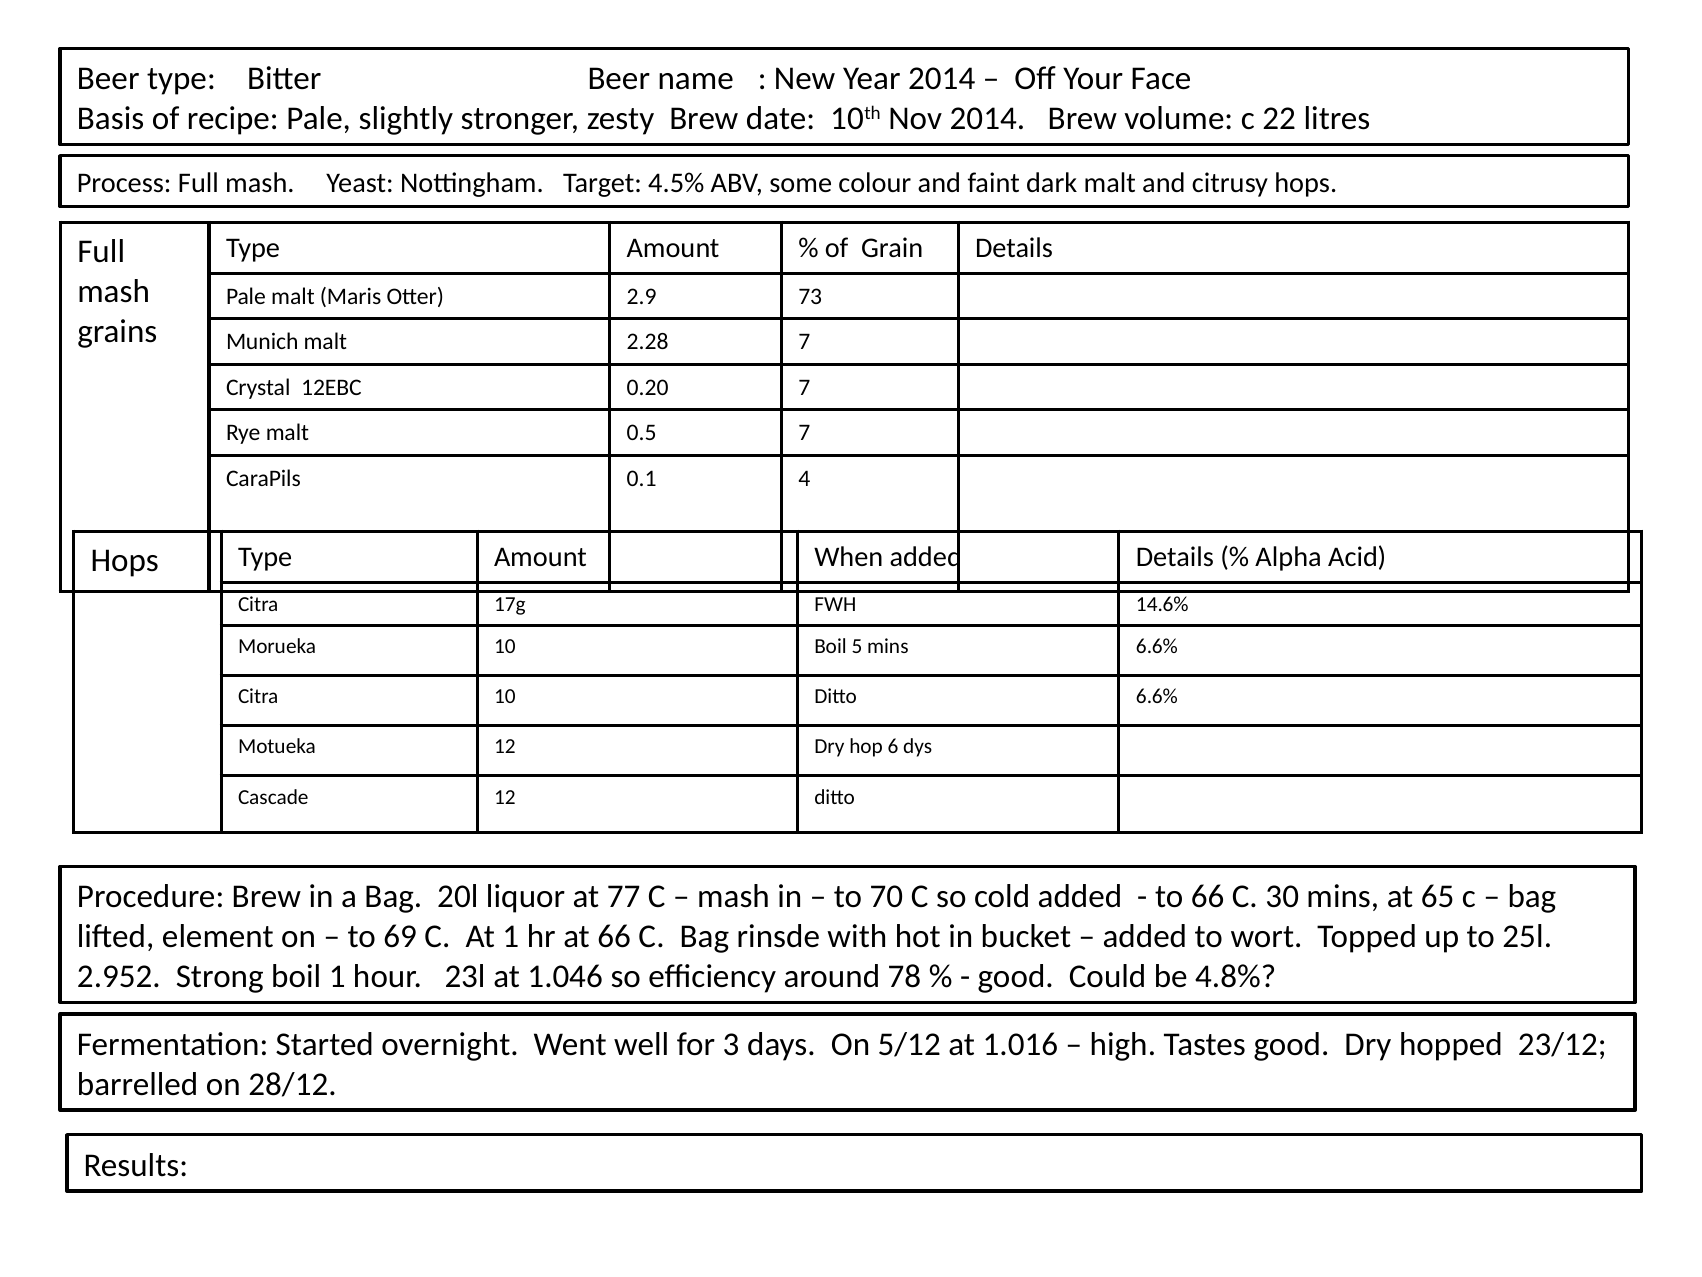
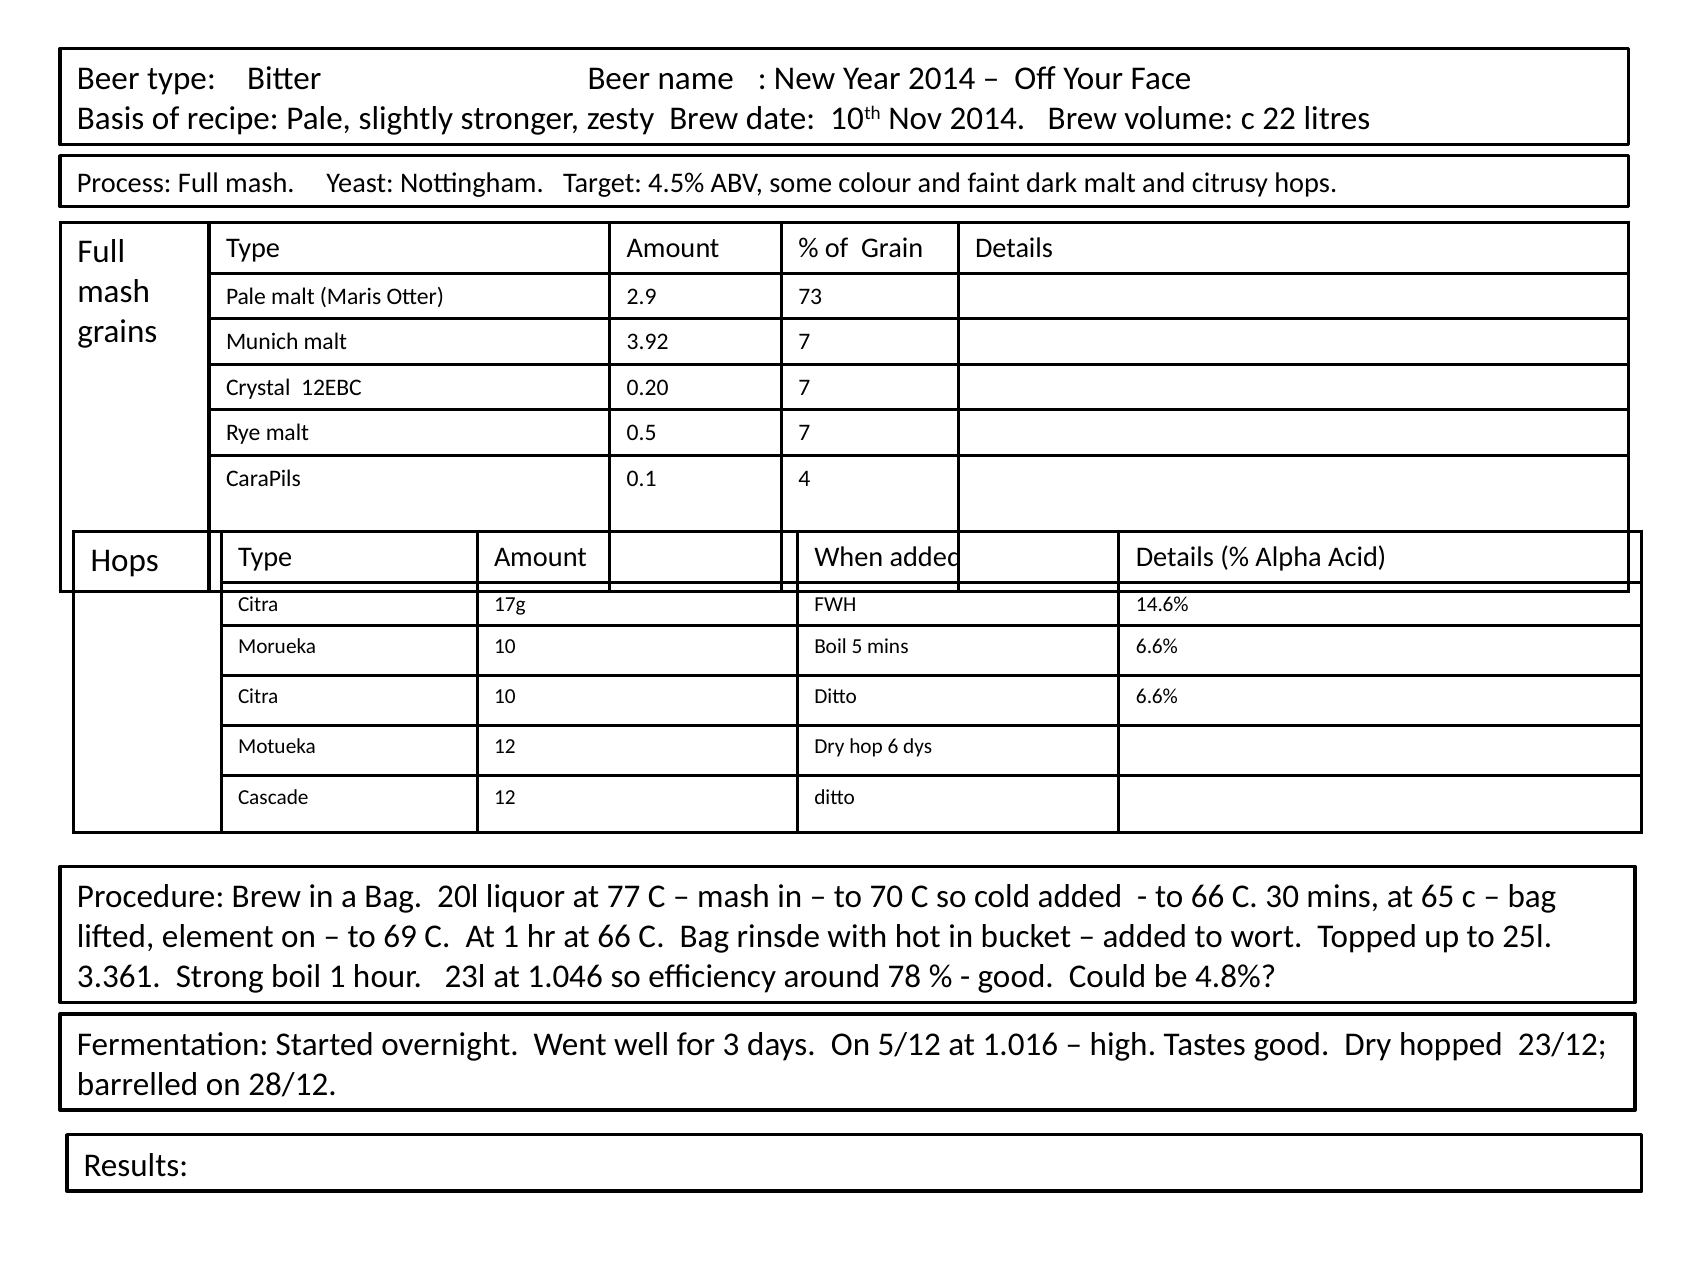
2.28: 2.28 -> 3.92
2.952: 2.952 -> 3.361
